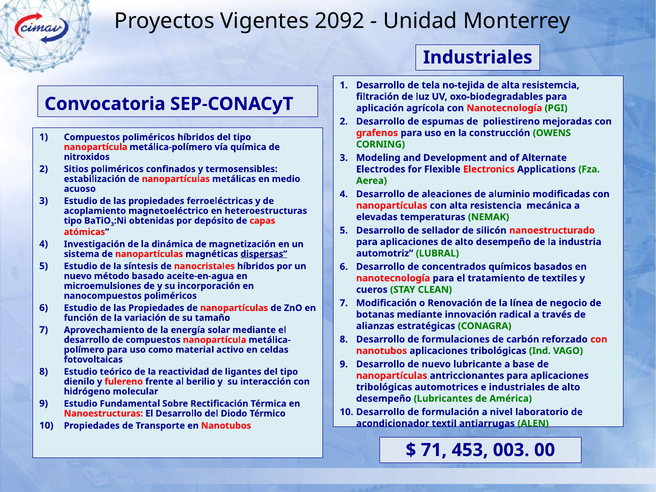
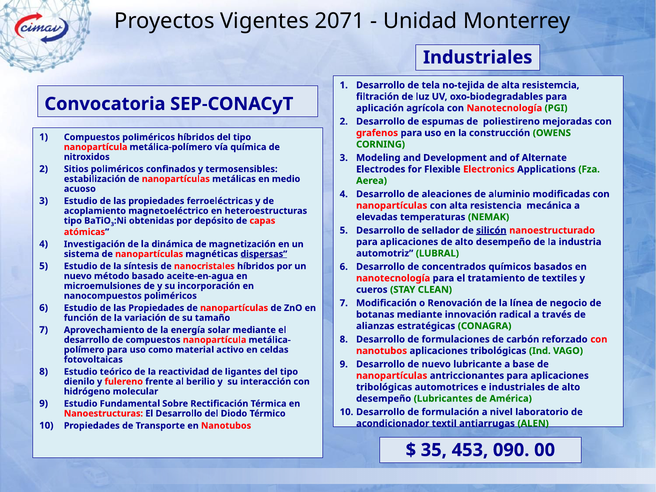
2092: 2092 -> 2071
silicón underline: none -> present
71: 71 -> 35
003: 003 -> 090
